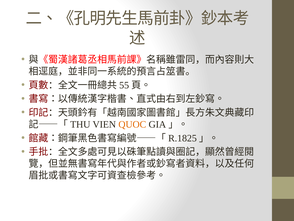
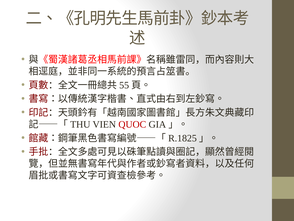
QUOC colour: orange -> red
